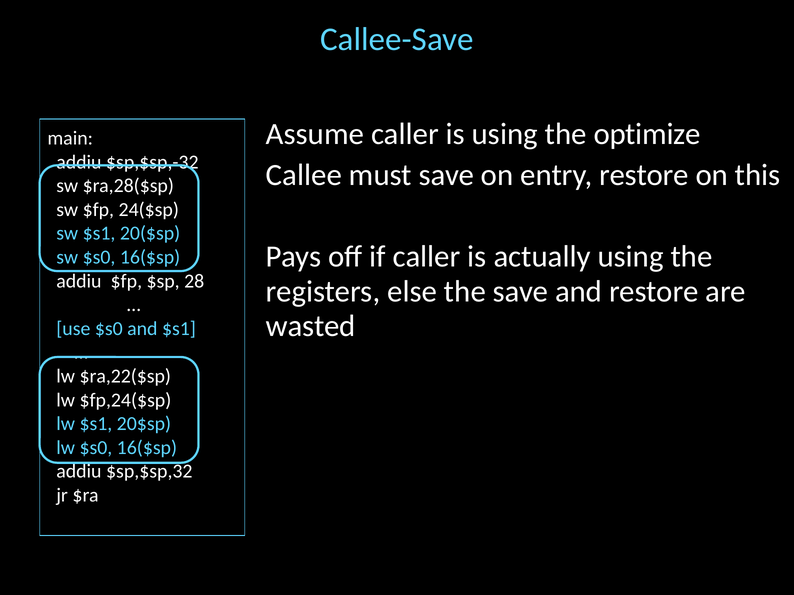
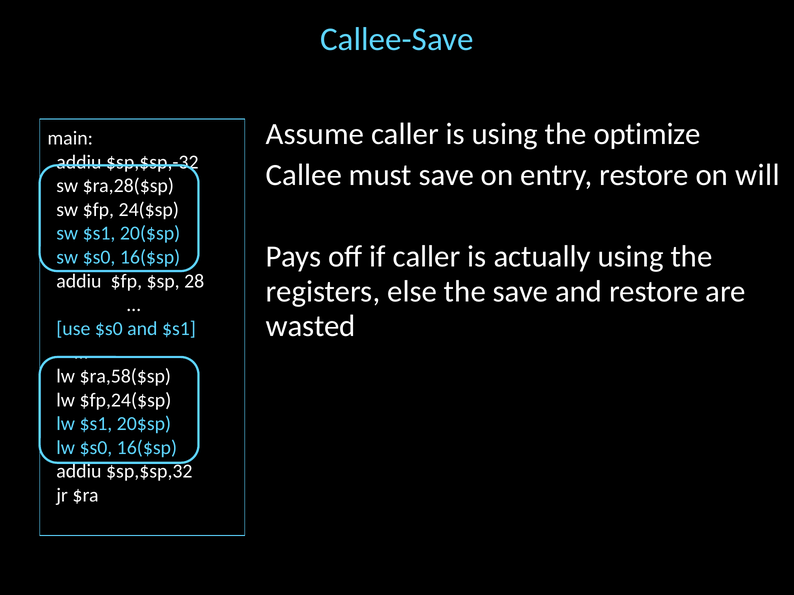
this: this -> will
$ra,22($sp: $ra,22($sp -> $ra,58($sp
